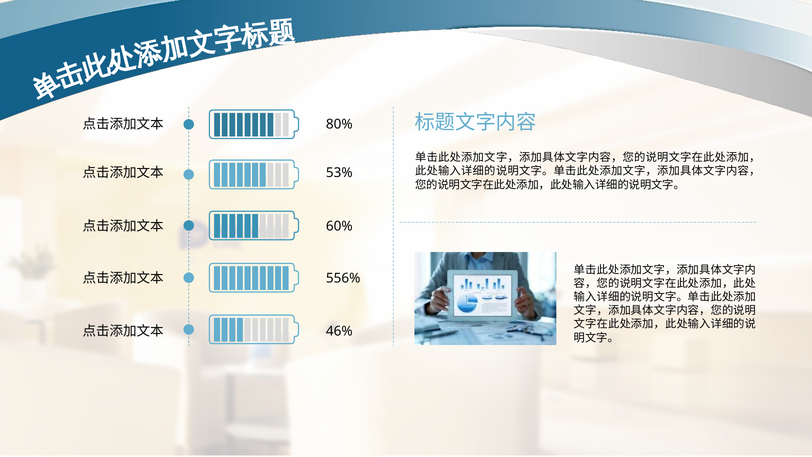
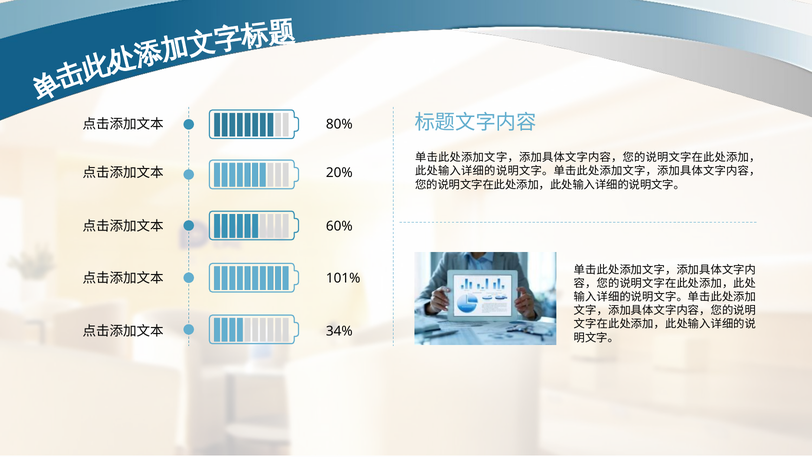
53%: 53% -> 20%
556%: 556% -> 101%
46%: 46% -> 34%
